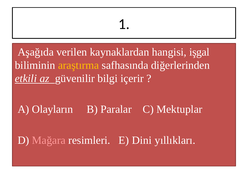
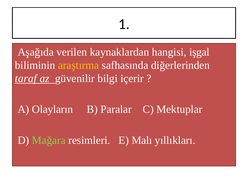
etkili: etkili -> taraf
Mağara colour: pink -> light green
Dini: Dini -> Malı
